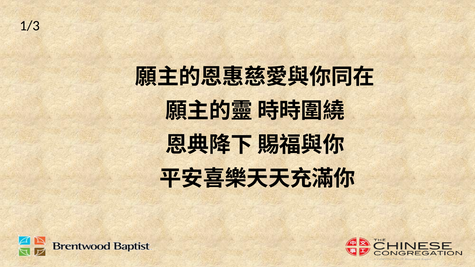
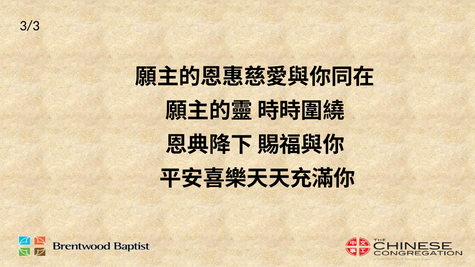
1/3: 1/3 -> 3/3
